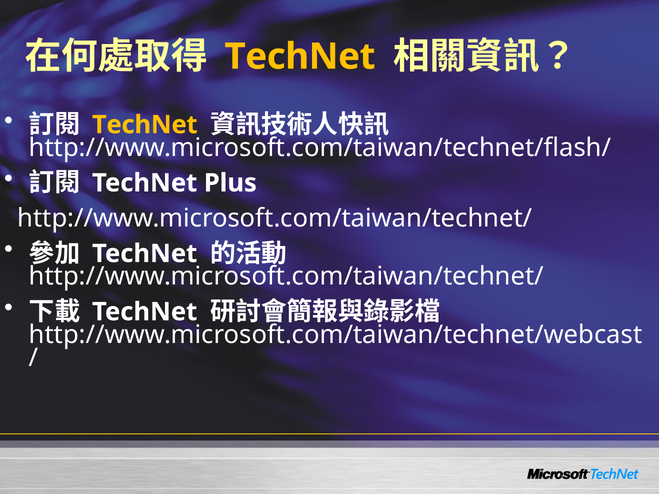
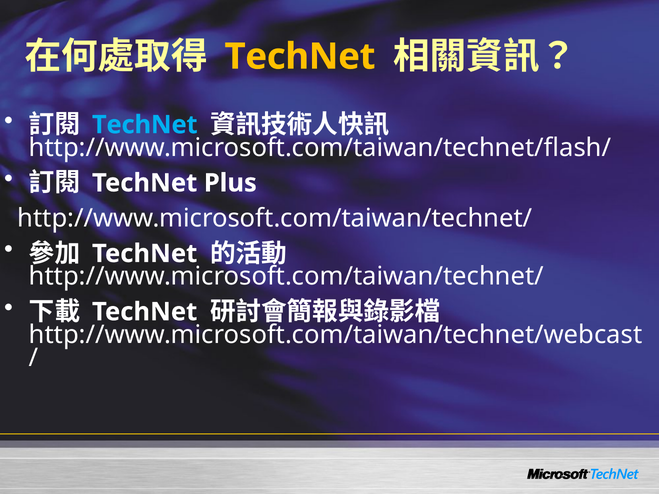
TechNet at (145, 125) colour: yellow -> light blue
